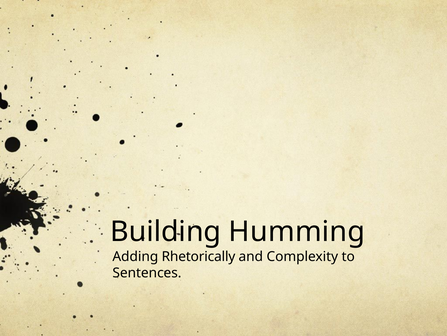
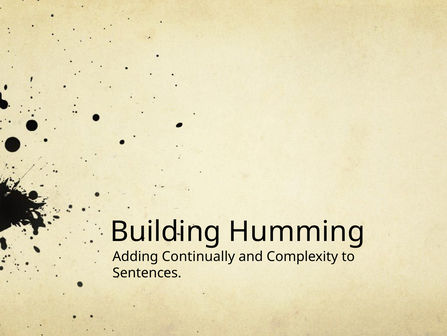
Rhetorically: Rhetorically -> Continually
